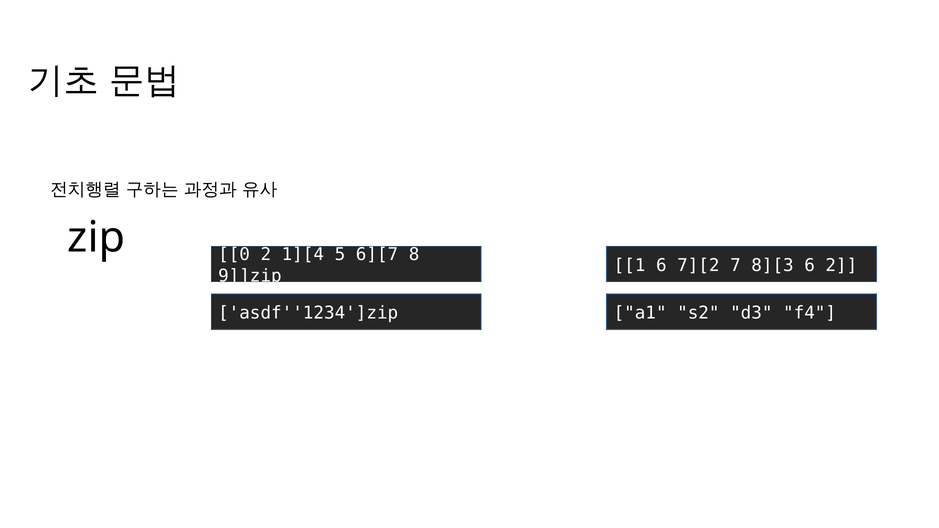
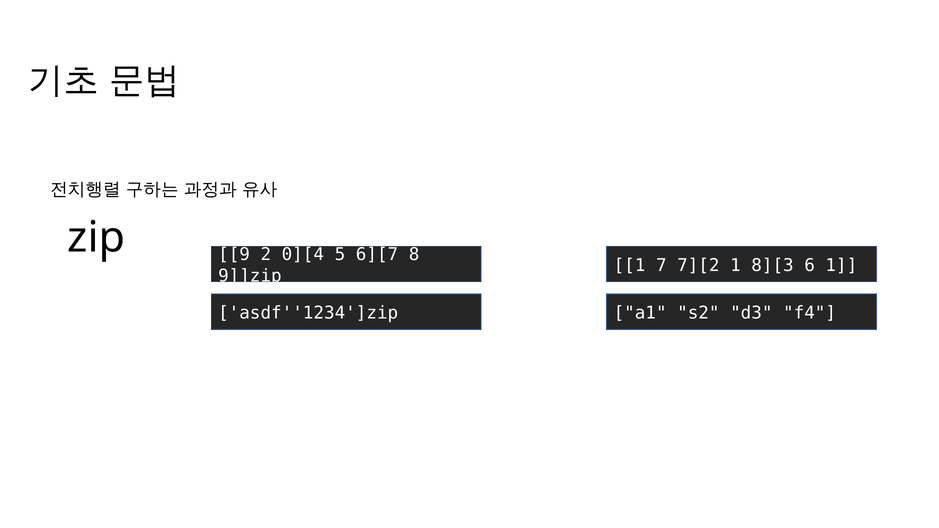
0: 0 -> 9
1][4: 1][4 -> 0][4
1 6: 6 -> 7
7][2 7: 7 -> 1
6 2: 2 -> 1
